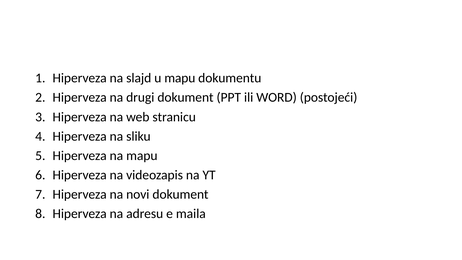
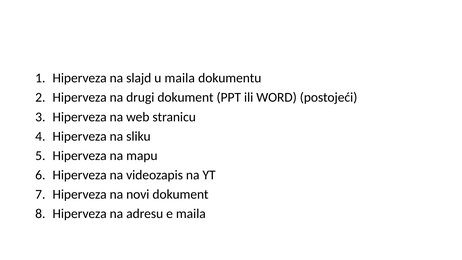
u mapu: mapu -> maila
